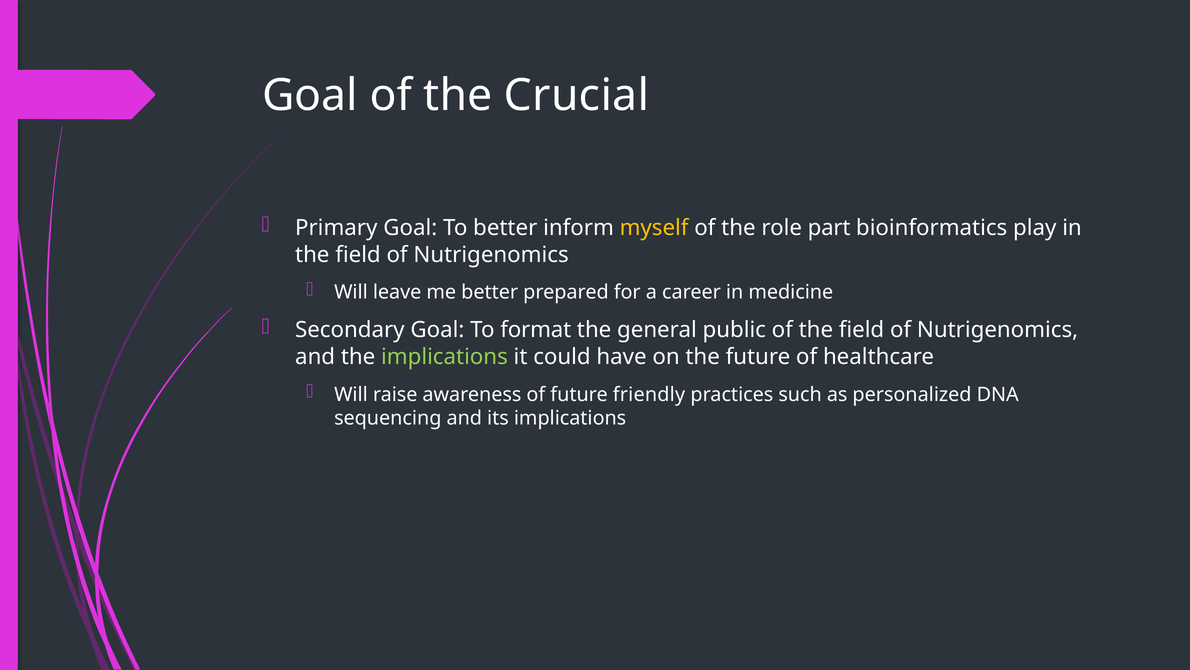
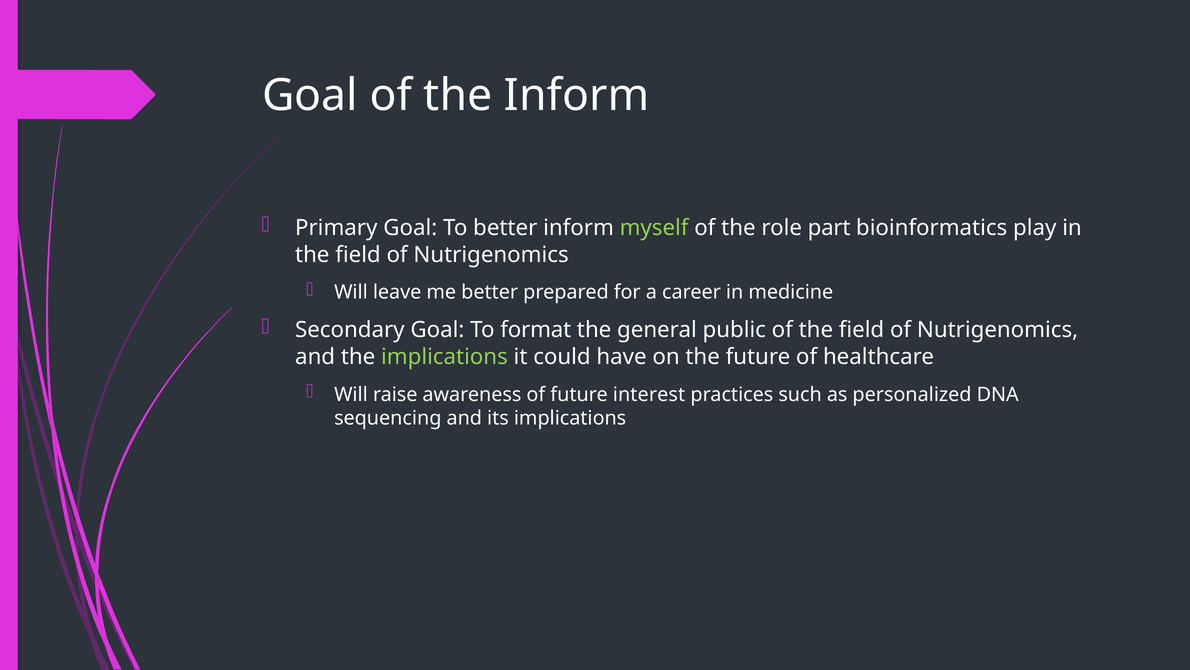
the Crucial: Crucial -> Inform
myself colour: yellow -> light green
friendly: friendly -> interest
